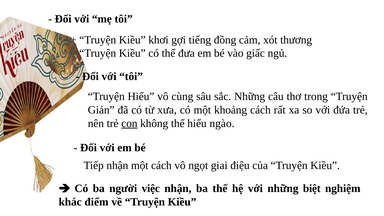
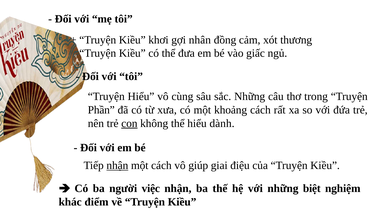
tiếng: tiếng -> nhân
Giản: Giản -> Phần
ngào: ngào -> dành
nhận at (117, 165) underline: none -> present
ngọt: ngọt -> giúp
